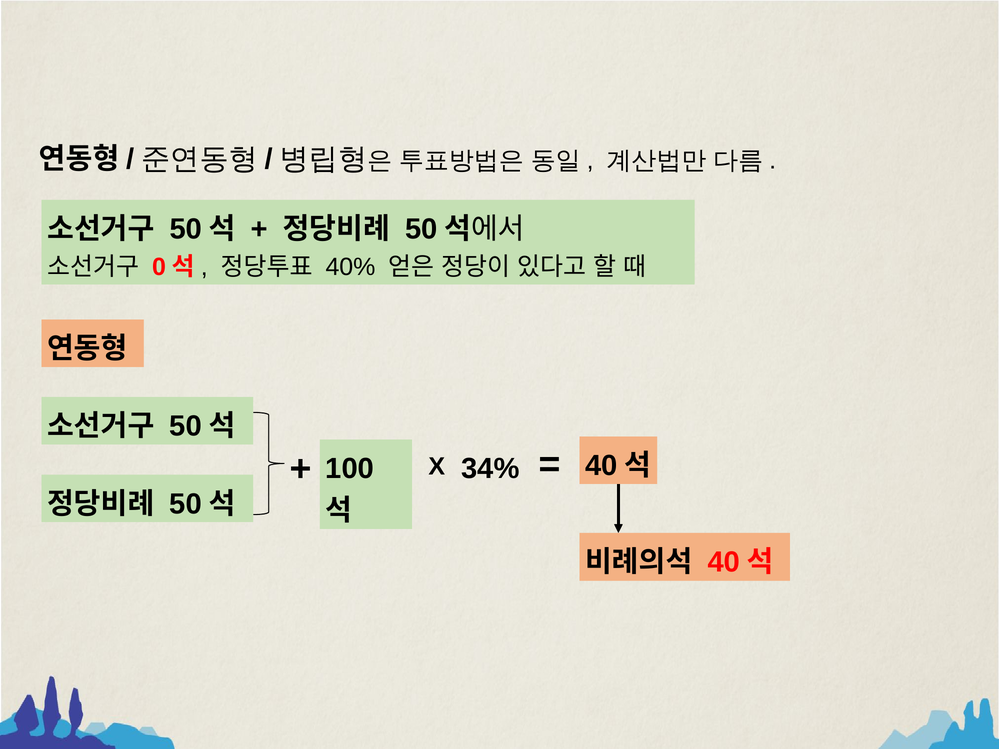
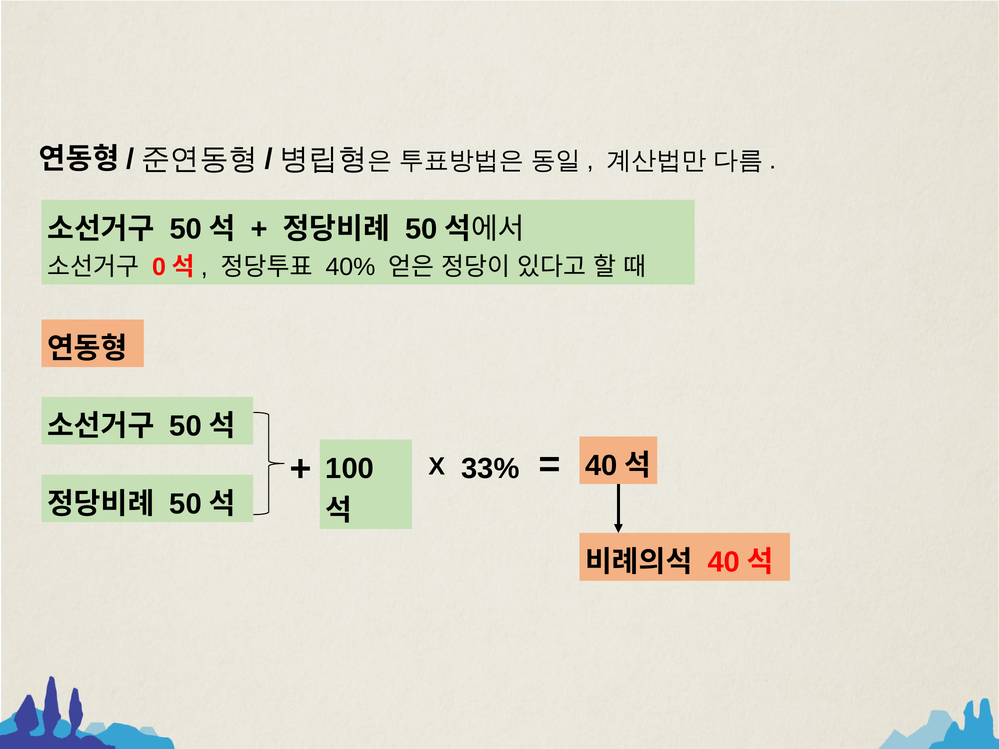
34%: 34% -> 33%
